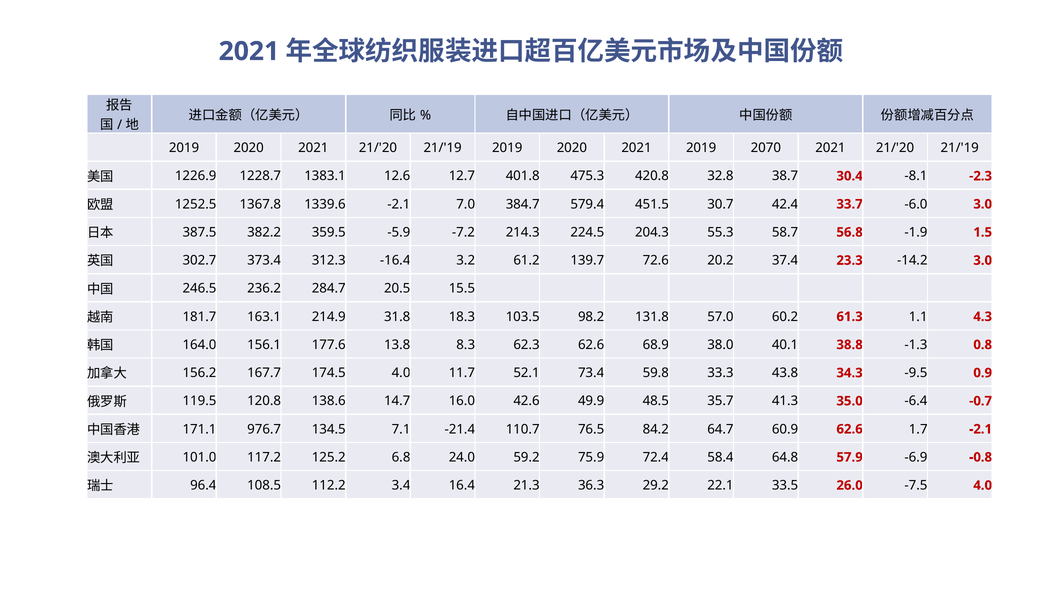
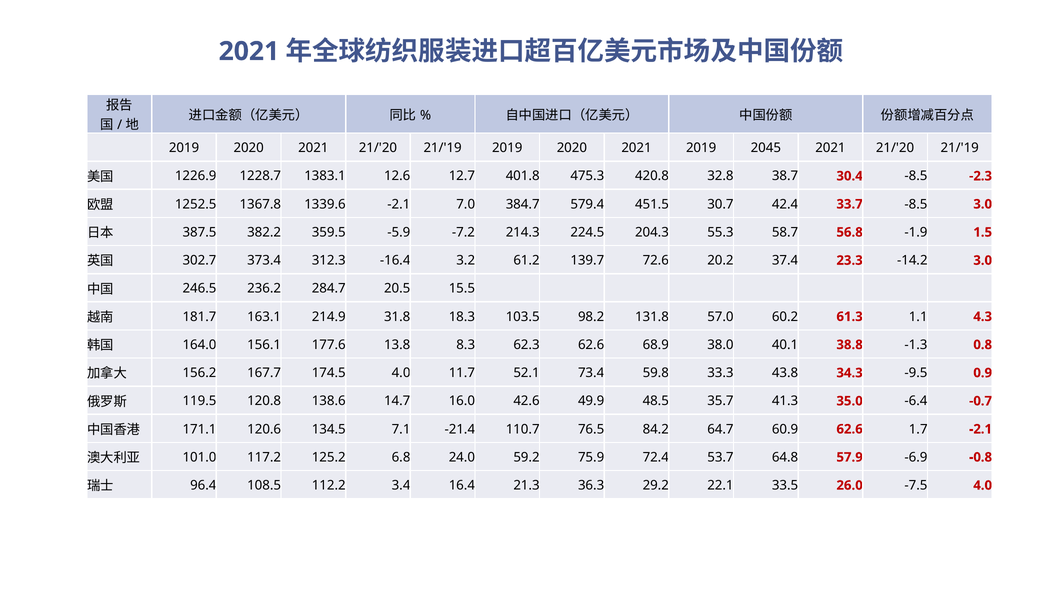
2070: 2070 -> 2045
30.4 -8.1: -8.1 -> -8.5
33.7 -6.0: -6.0 -> -8.5
976.7: 976.7 -> 120.6
58.4: 58.4 -> 53.7
